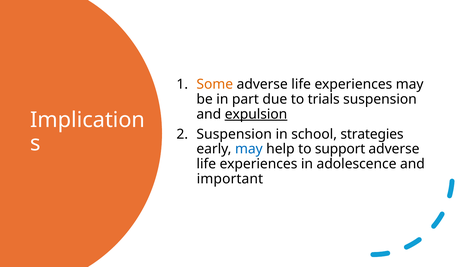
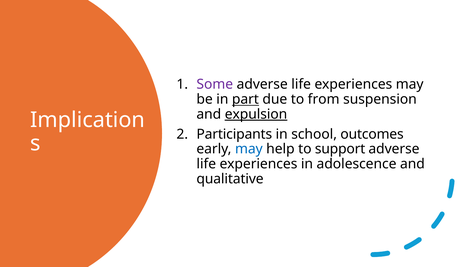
Some colour: orange -> purple
part underline: none -> present
trials: trials -> from
Suspension at (234, 134): Suspension -> Participants
strategies: strategies -> outcomes
important: important -> qualitative
